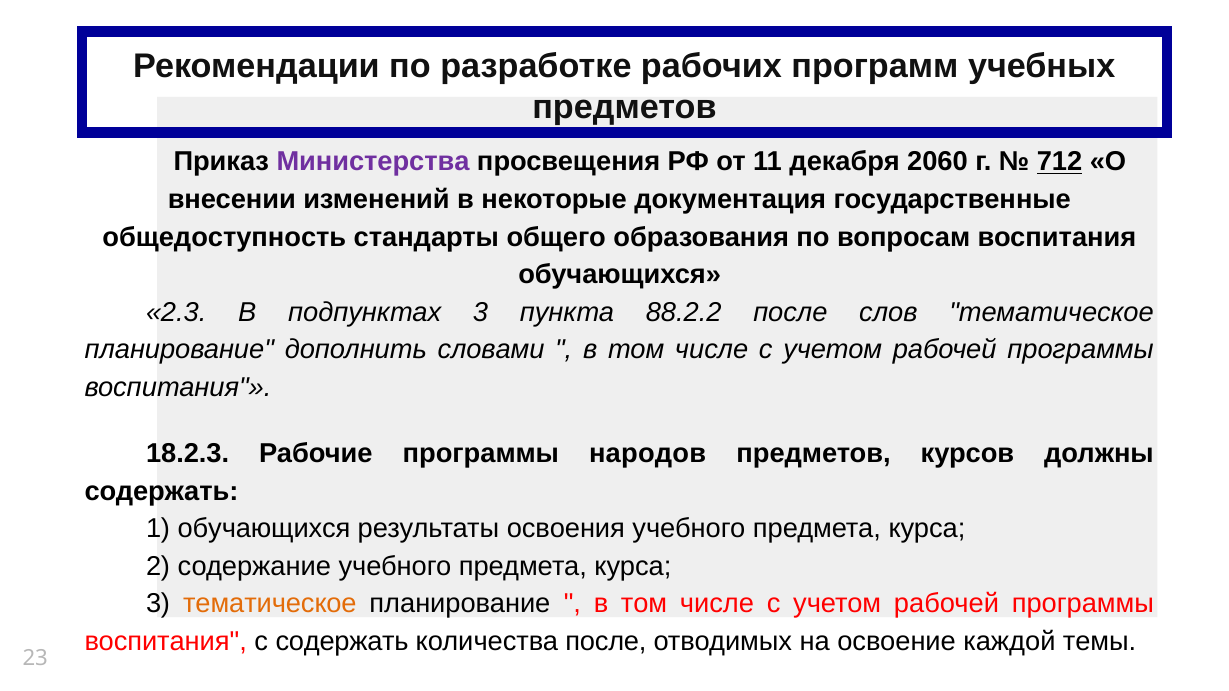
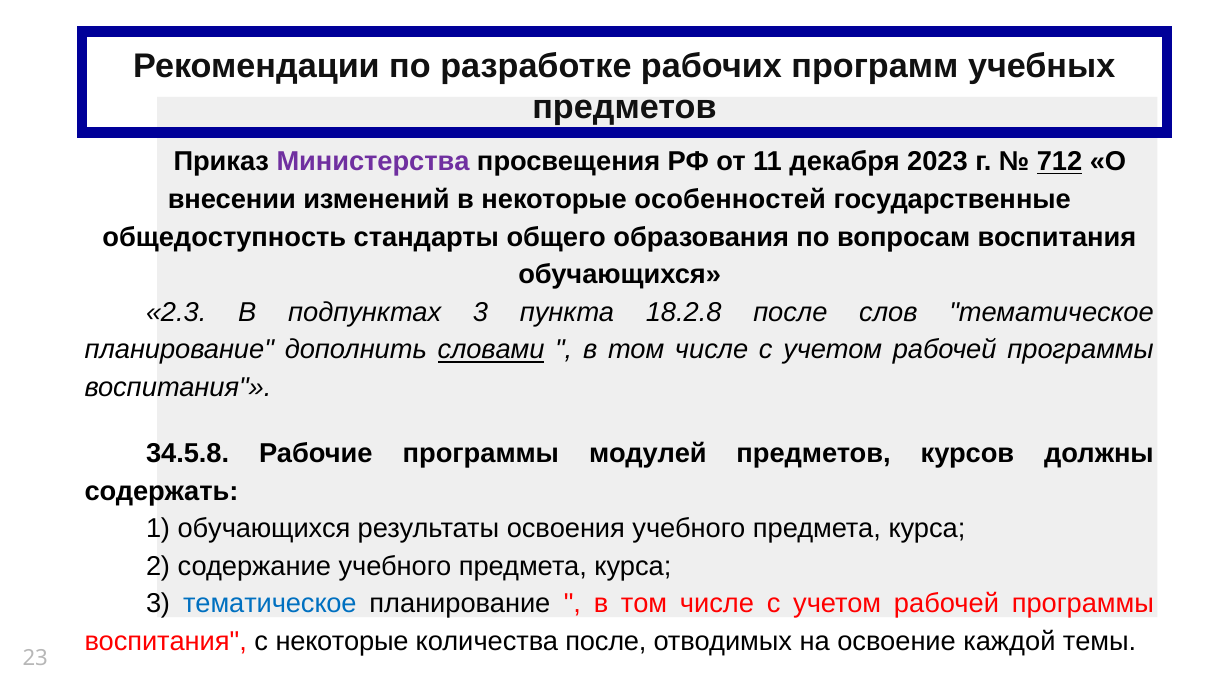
2060: 2060 -> 2023
документация: документация -> особенностей
88.2.2: 88.2.2 -> 18.2.8
словами underline: none -> present
18.2.3: 18.2.3 -> 34.5.8
народов: народов -> модулей
тематическое at (270, 604) colour: orange -> blue
с содержать: содержать -> некоторые
